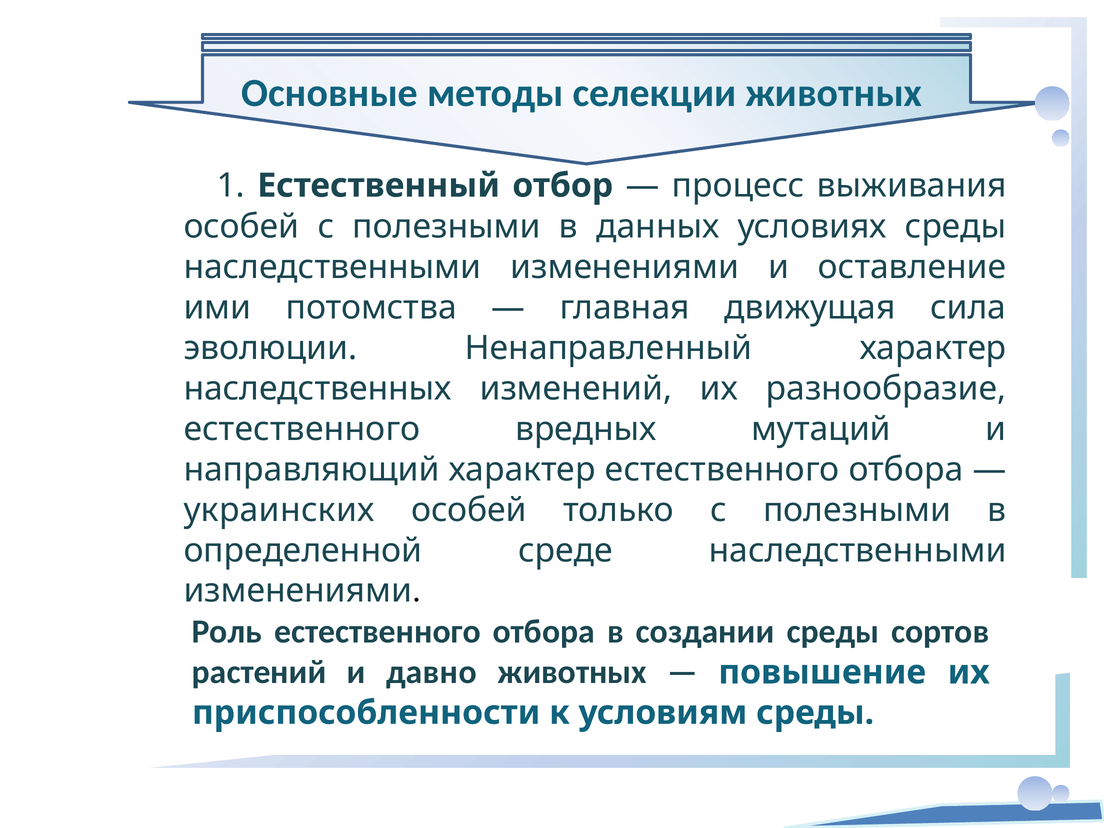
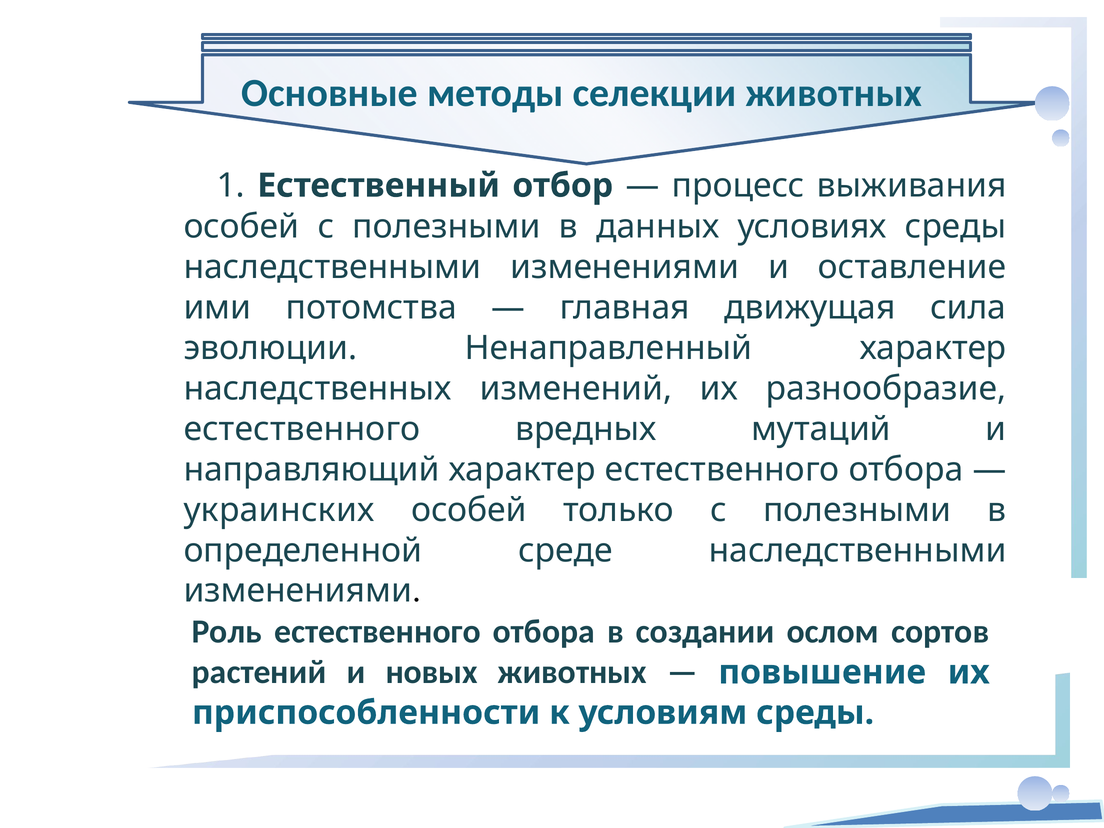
создании среды: среды -> ослом
давно: давно -> новых
